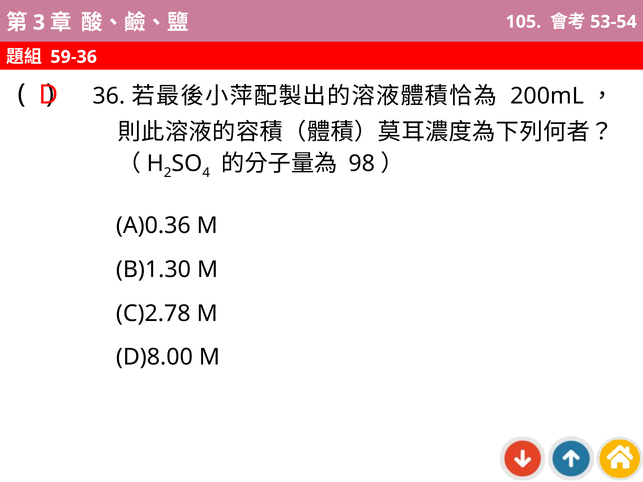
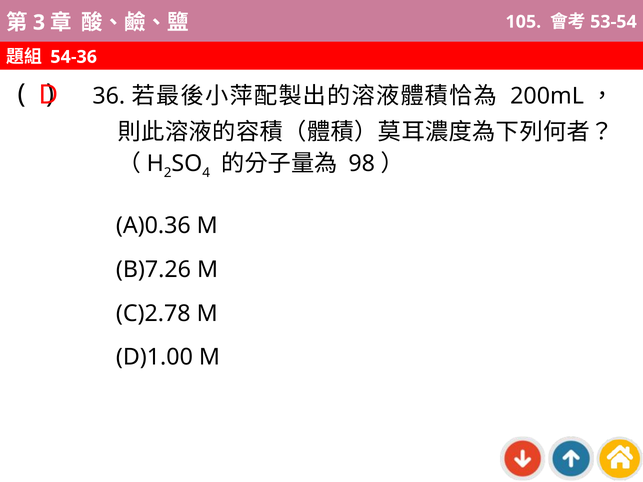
59-36: 59-36 -> 54-36
B)1.30: B)1.30 -> B)7.26
D)8.00: D)8.00 -> D)1.00
